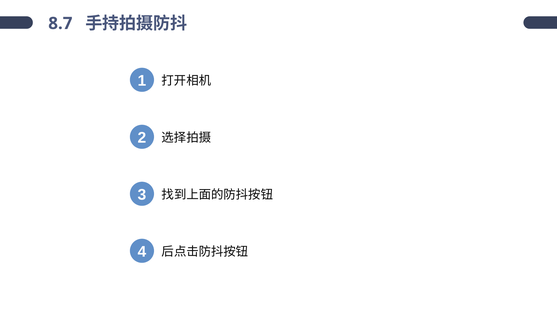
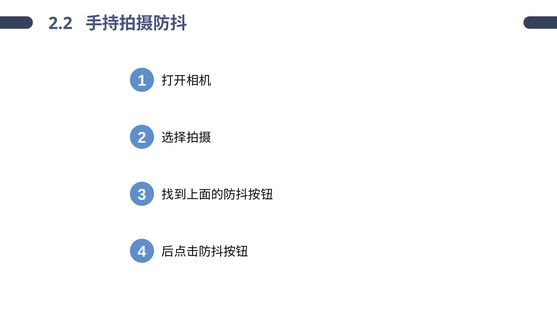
8.7: 8.7 -> 2.2
